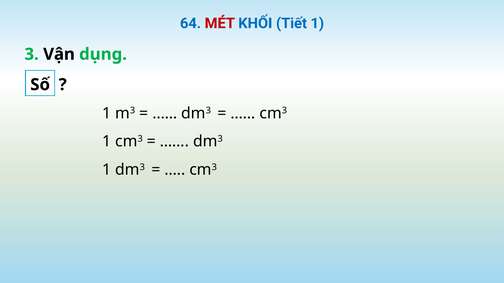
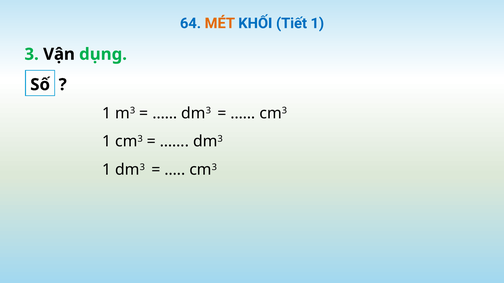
MÉT colour: red -> orange
